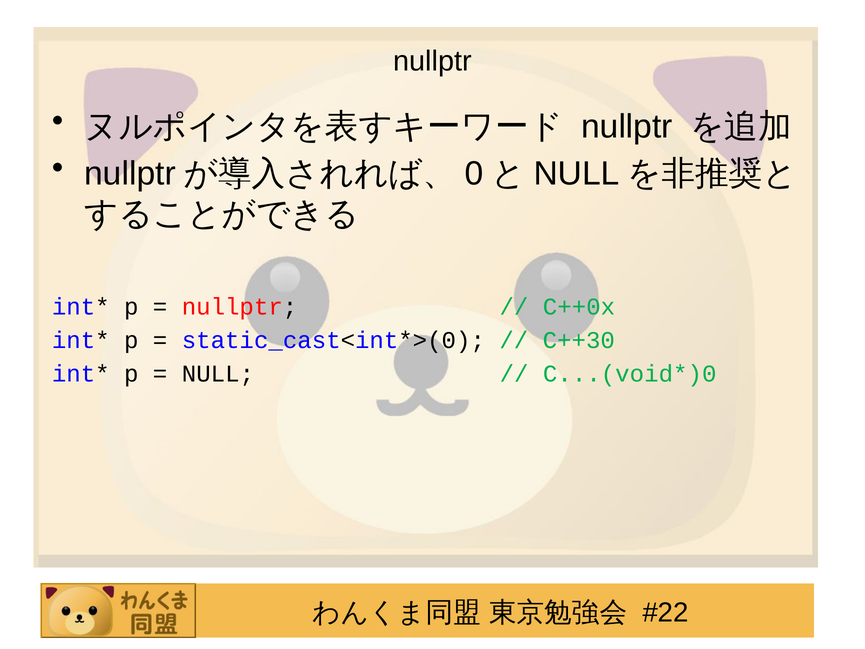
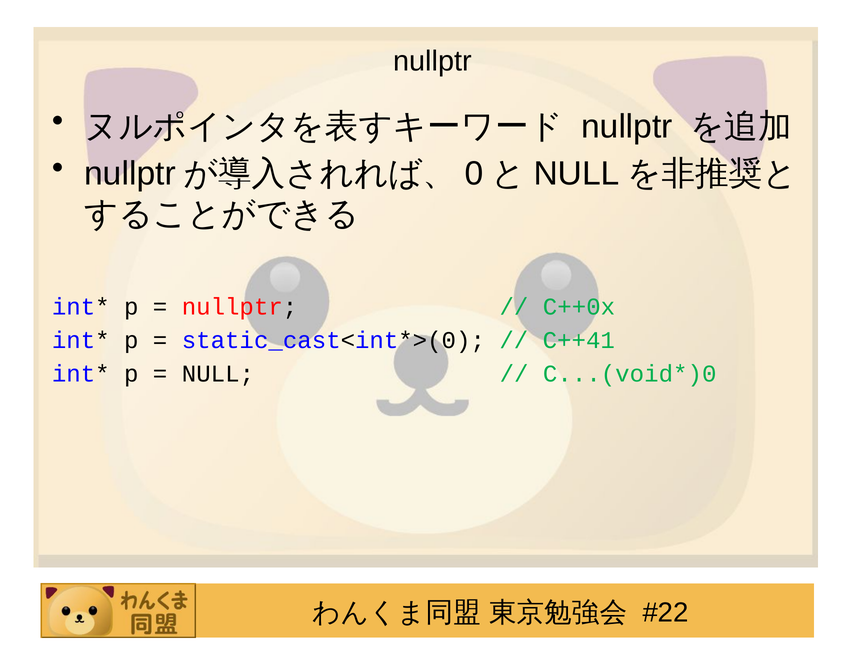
C++30: C++30 -> C++41
